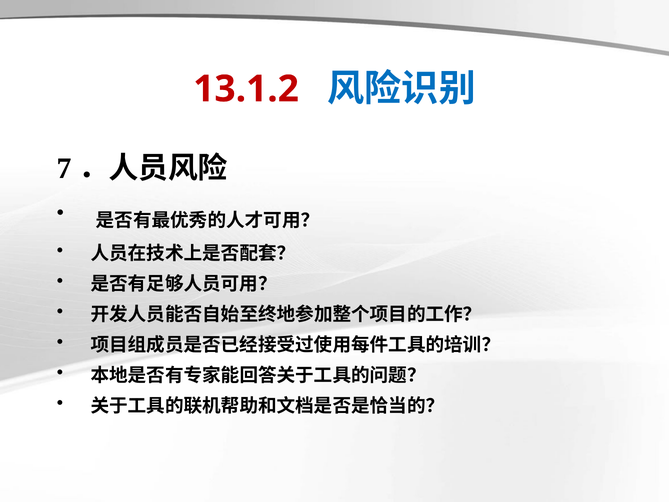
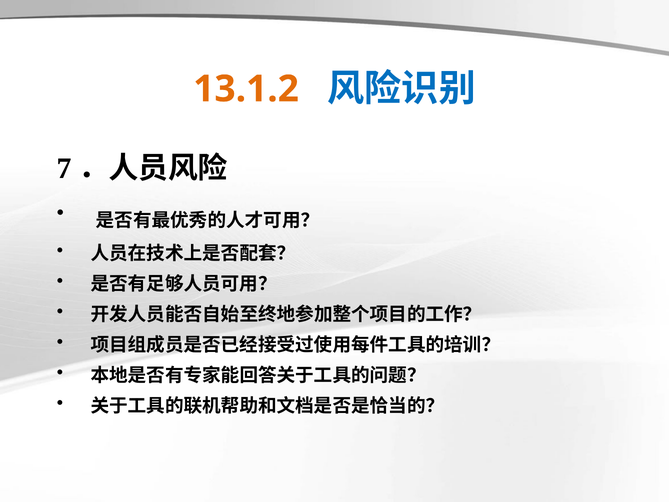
13.1.2 colour: red -> orange
